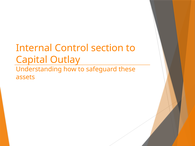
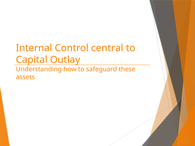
section: section -> central
